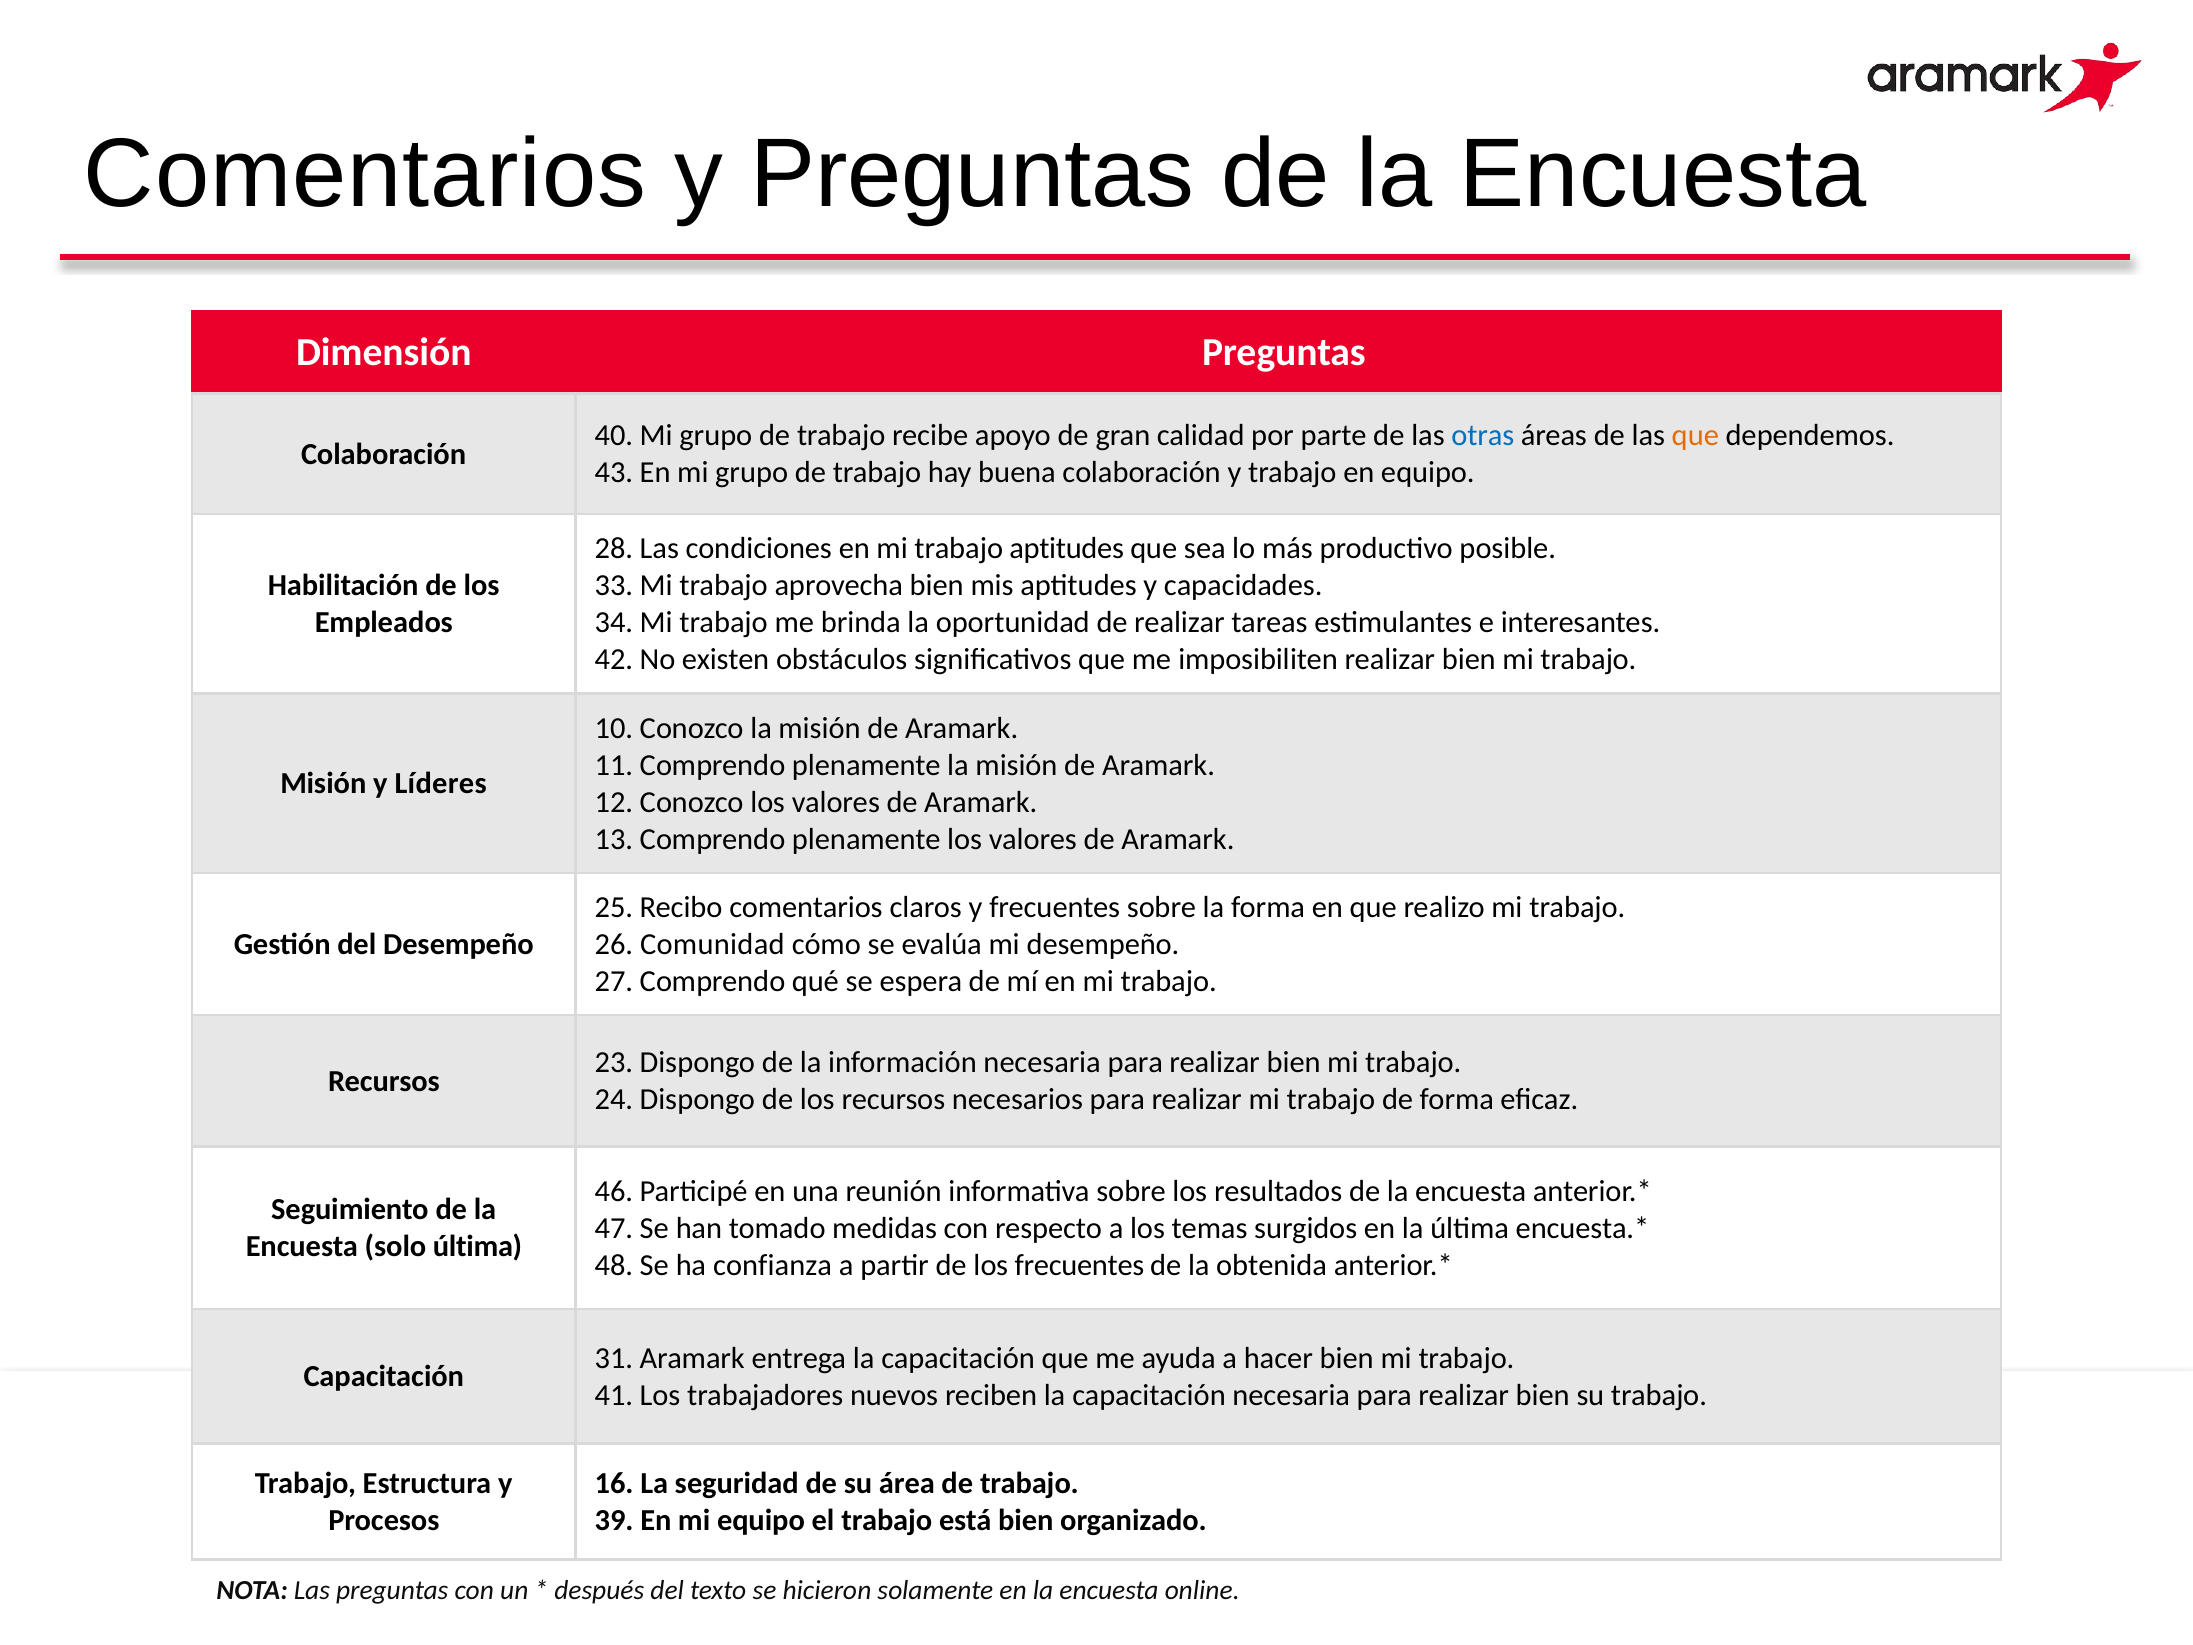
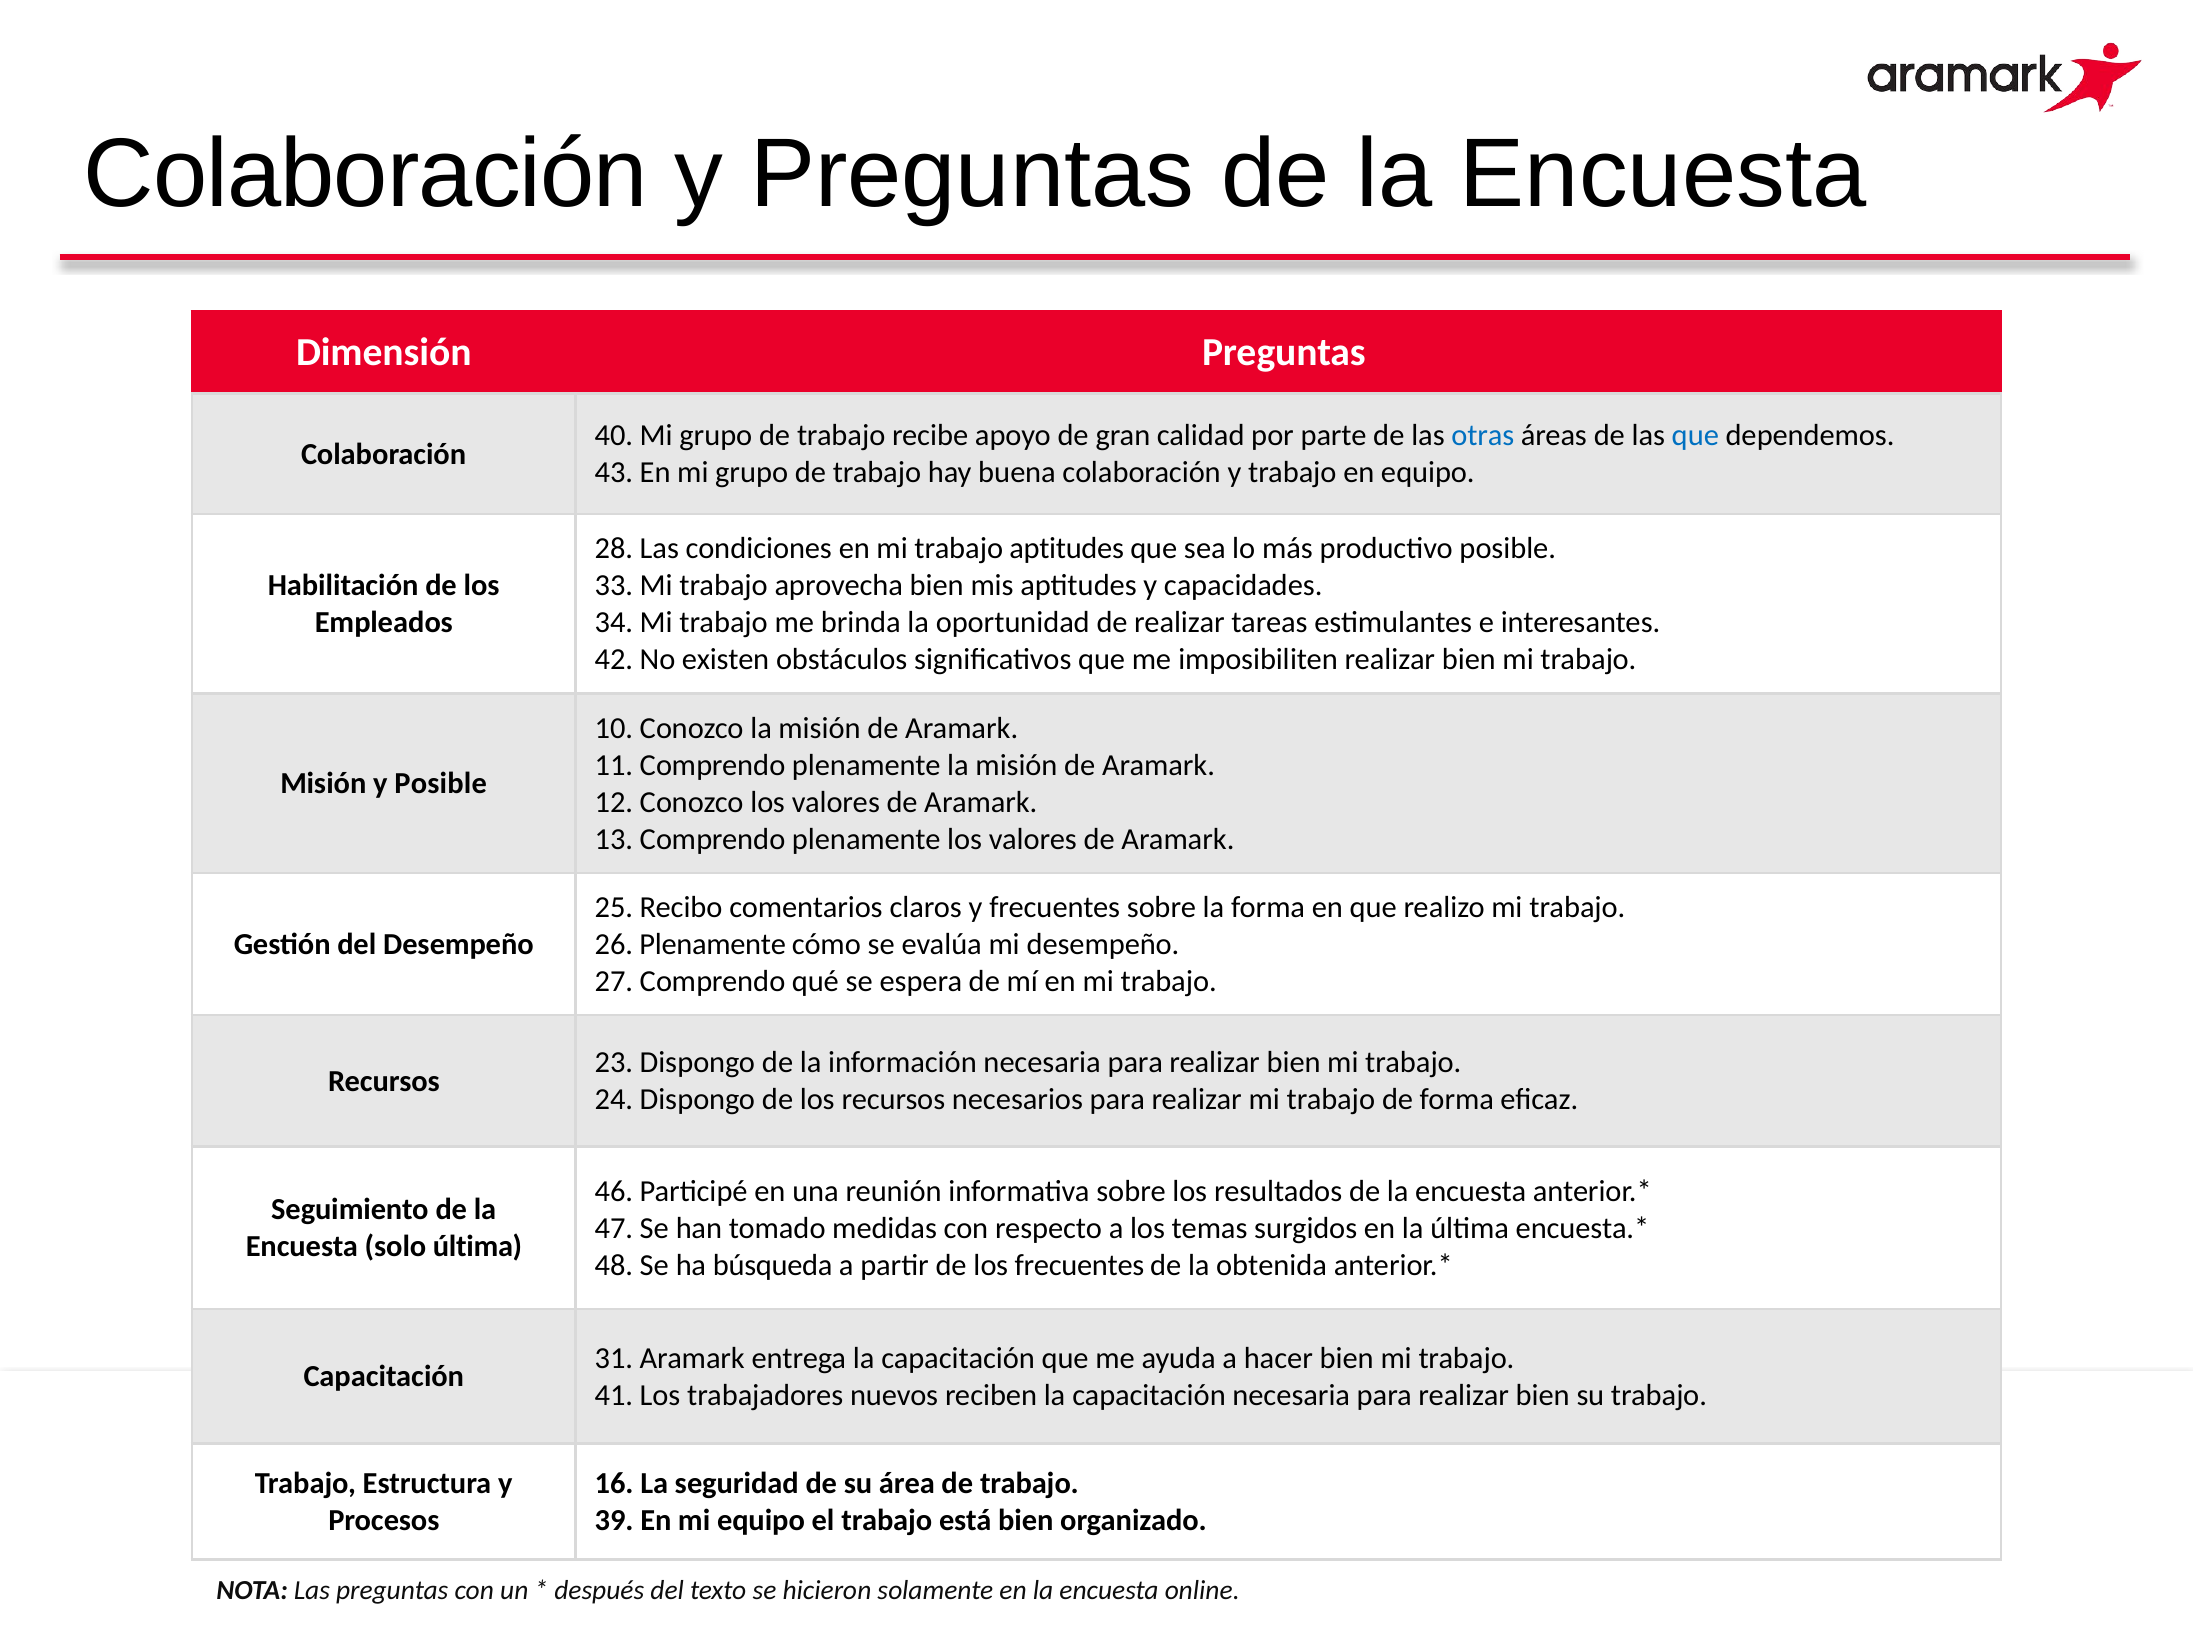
Comentarios at (365, 174): Comentarios -> Colaboración
que at (1695, 435) colour: orange -> blue
y Líderes: Líderes -> Posible
26 Comunidad: Comunidad -> Plenamente
confianza: confianza -> búsqueda
